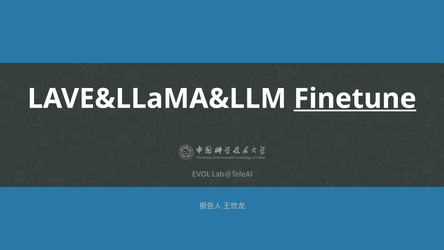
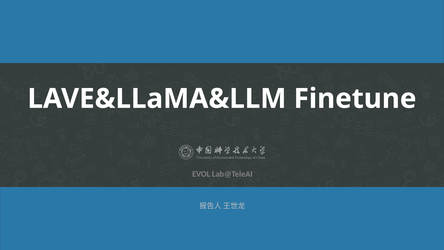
Finetune underline: present -> none
